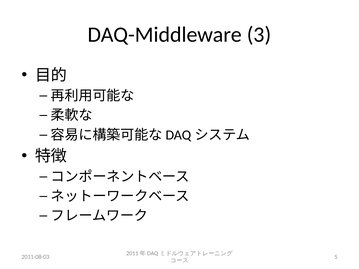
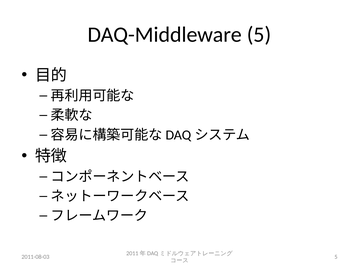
DAQ-Middleware 3: 3 -> 5
